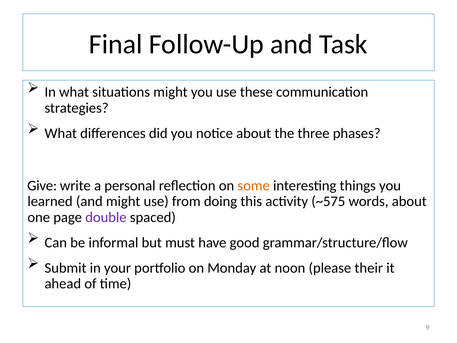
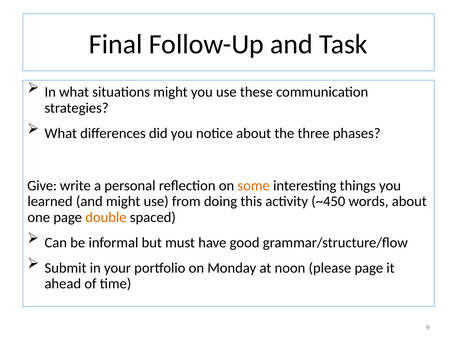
~575: ~575 -> ~450
double colour: purple -> orange
please their: their -> page
